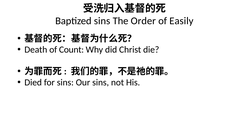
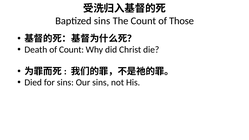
The Order: Order -> Count
Easily: Easily -> Those
